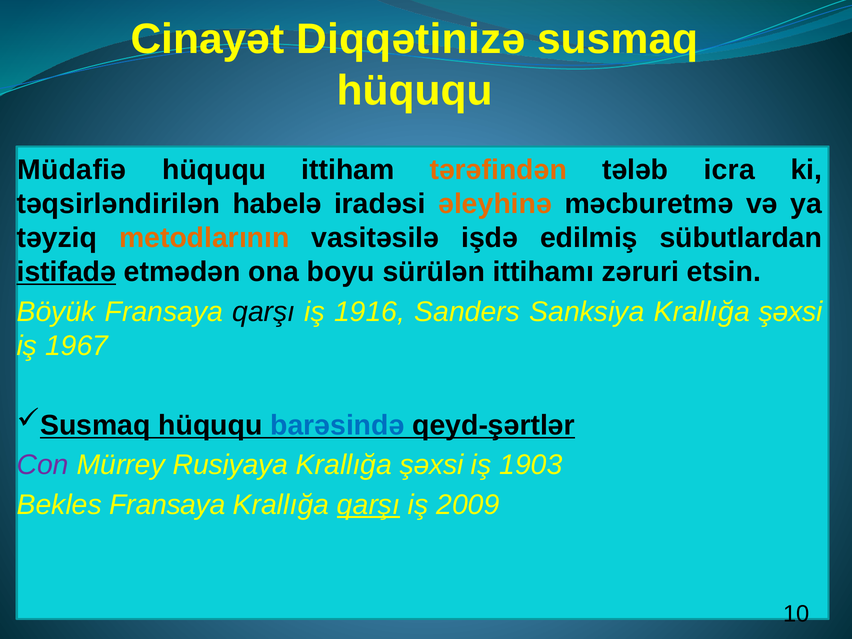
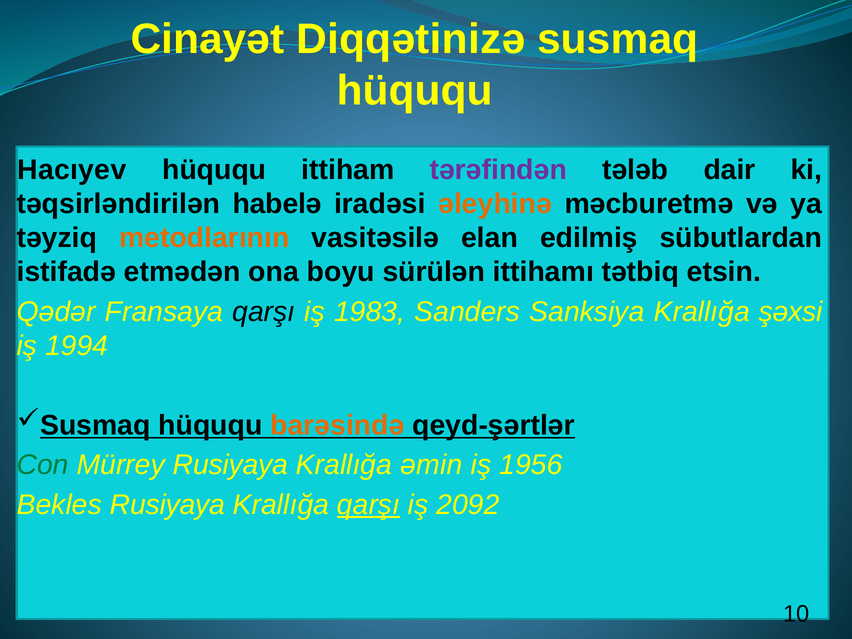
Müdafiə: Müdafiə -> Hacıyev
tərəfindən colour: orange -> purple
icra: icra -> dair
işdə: işdə -> elan
istifadə underline: present -> none
zəruri: zəruri -> tətbiq
Böyük: Böyük -> Qədər
1916: 1916 -> 1983
1967: 1967 -> 1994
barəsində colour: blue -> orange
Con colour: purple -> green
şəxsi at (432, 465): şəxsi -> əmin
1903: 1903 -> 1956
Bekles Fransaya: Fransaya -> Rusiyaya
2009: 2009 -> 2092
